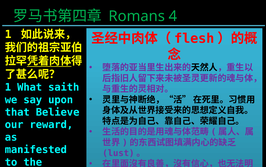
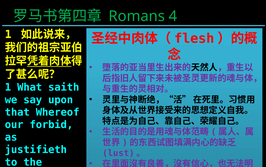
Believe: Believe -> Whereof
reward: reward -> forbid
manifested: manifested -> justifieth
